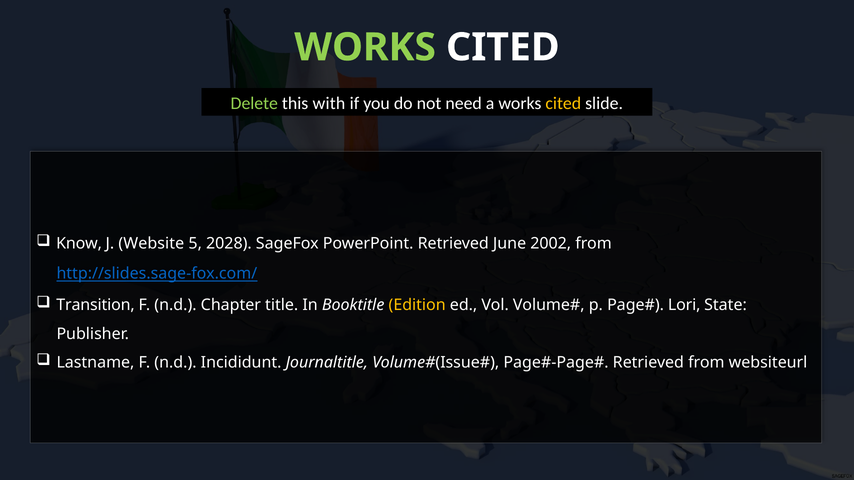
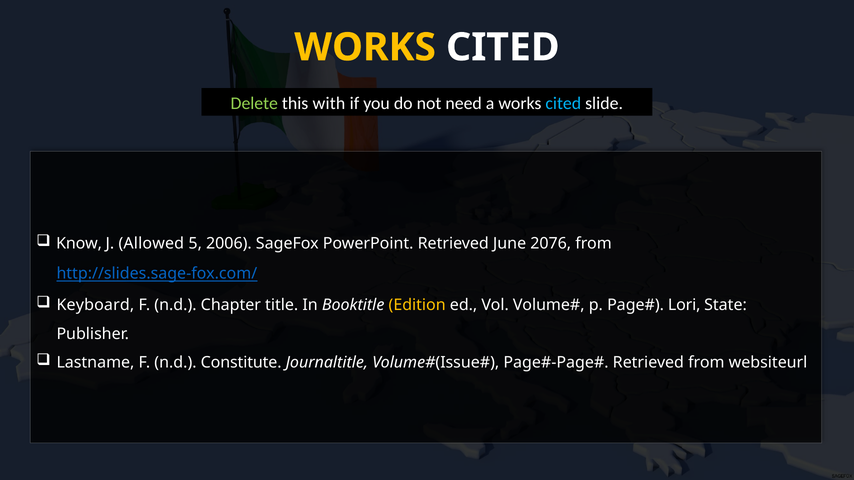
WORKS at (365, 47) colour: light green -> yellow
cited at (563, 103) colour: yellow -> light blue
Website: Website -> Allowed
2028: 2028 -> 2006
2002: 2002 -> 2076
Transition: Transition -> Keyboard
Incididunt: Incididunt -> Constitute
